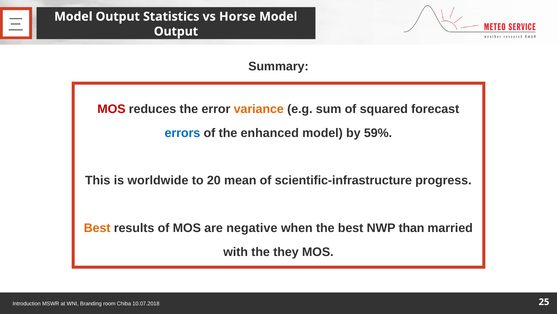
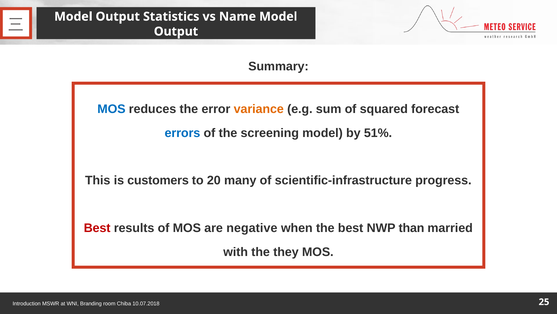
Horse: Horse -> Name
MOS at (111, 109) colour: red -> blue
enhanced: enhanced -> screening
59%: 59% -> 51%
worldwide: worldwide -> customers
mean: mean -> many
Best at (97, 228) colour: orange -> red
